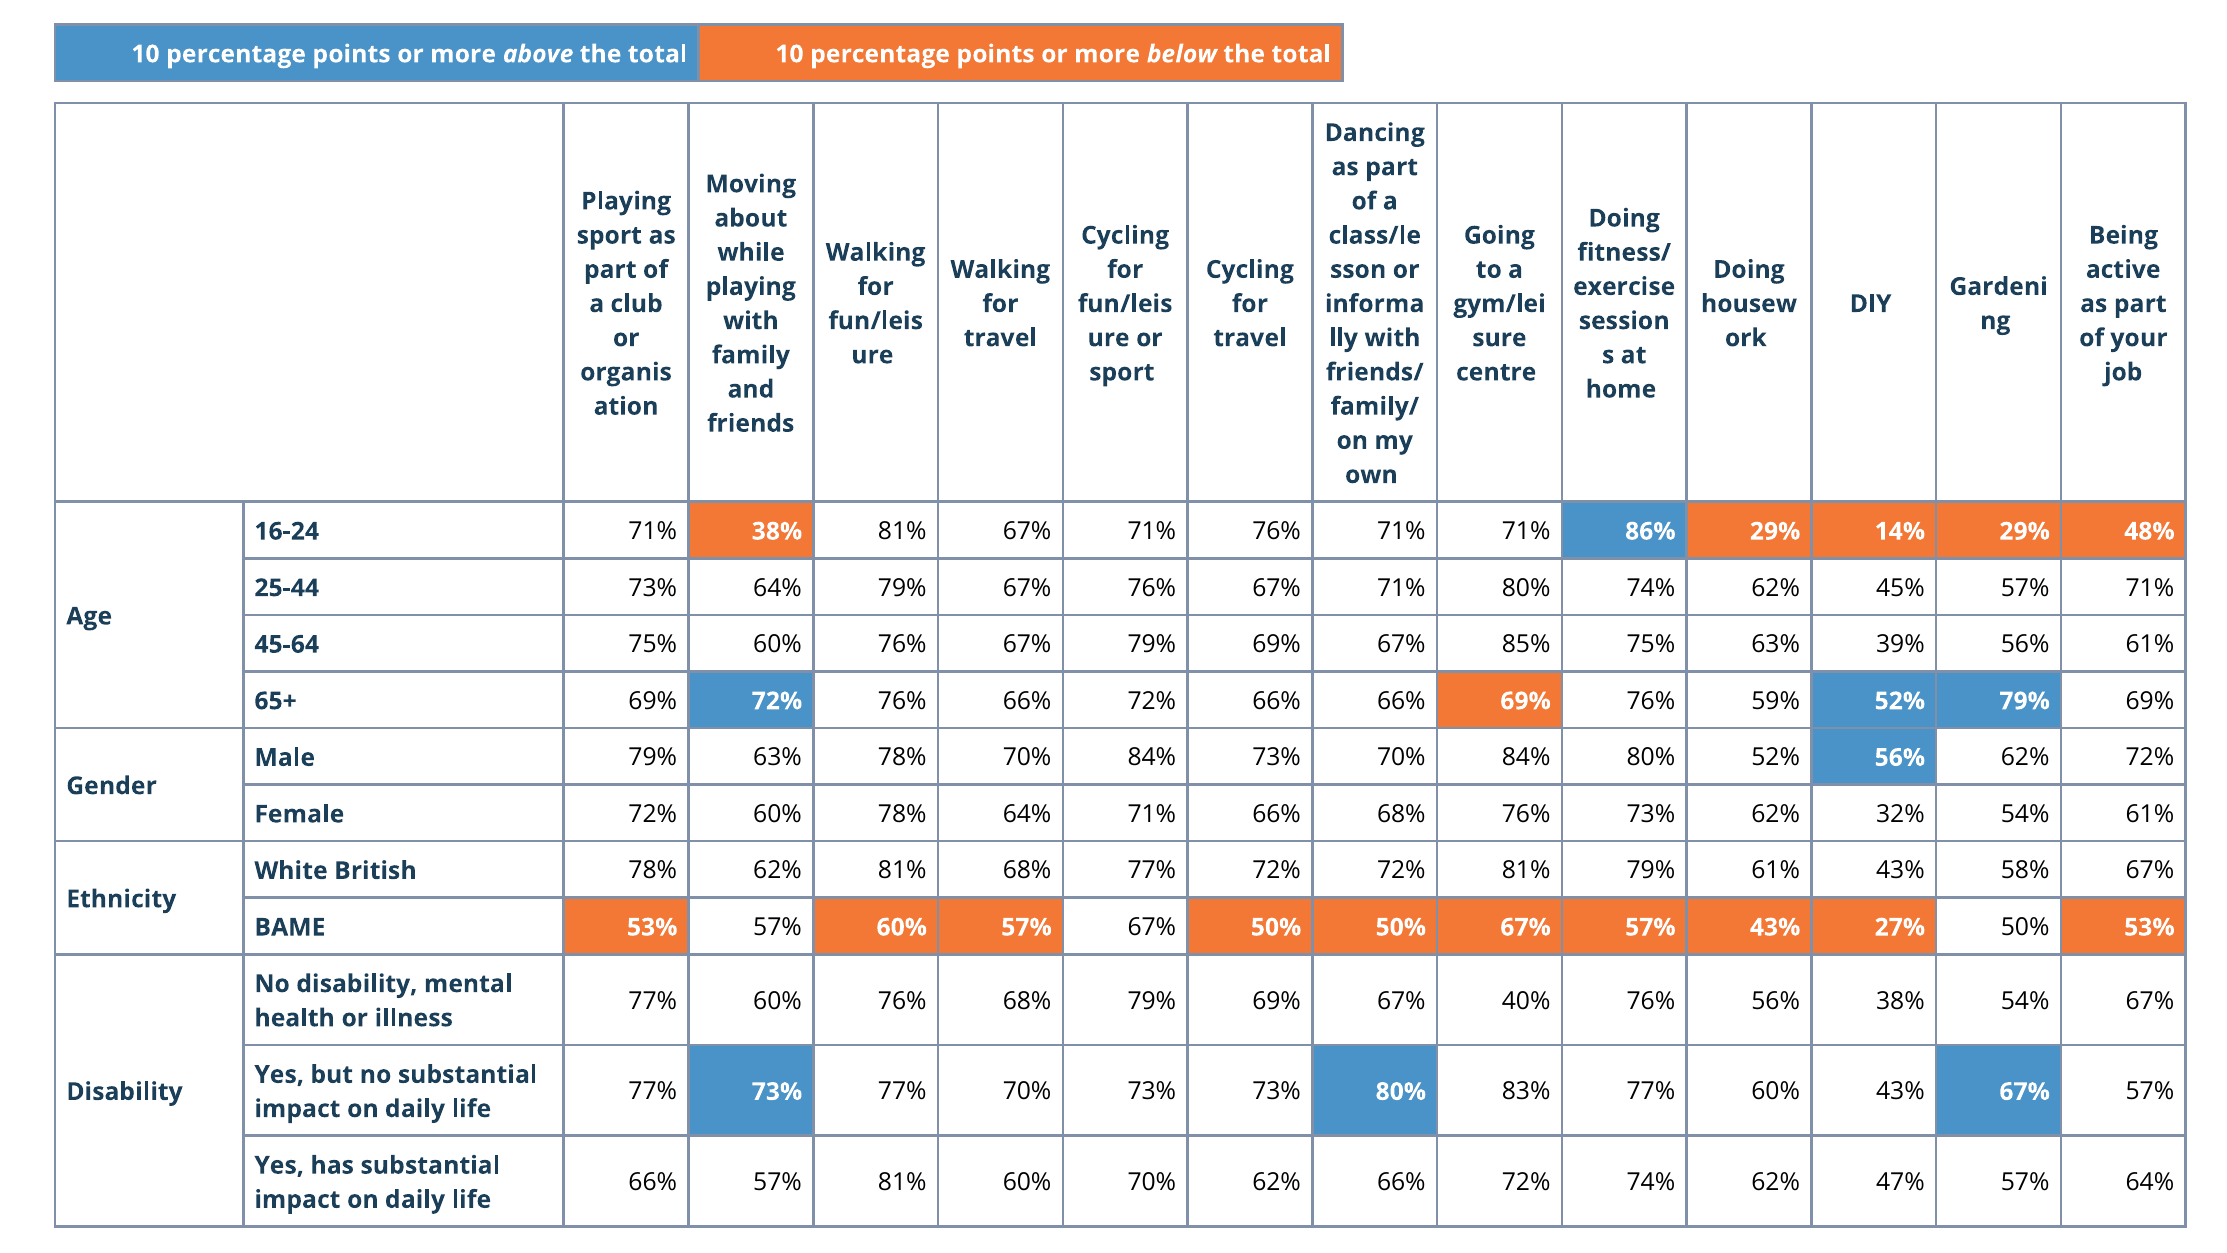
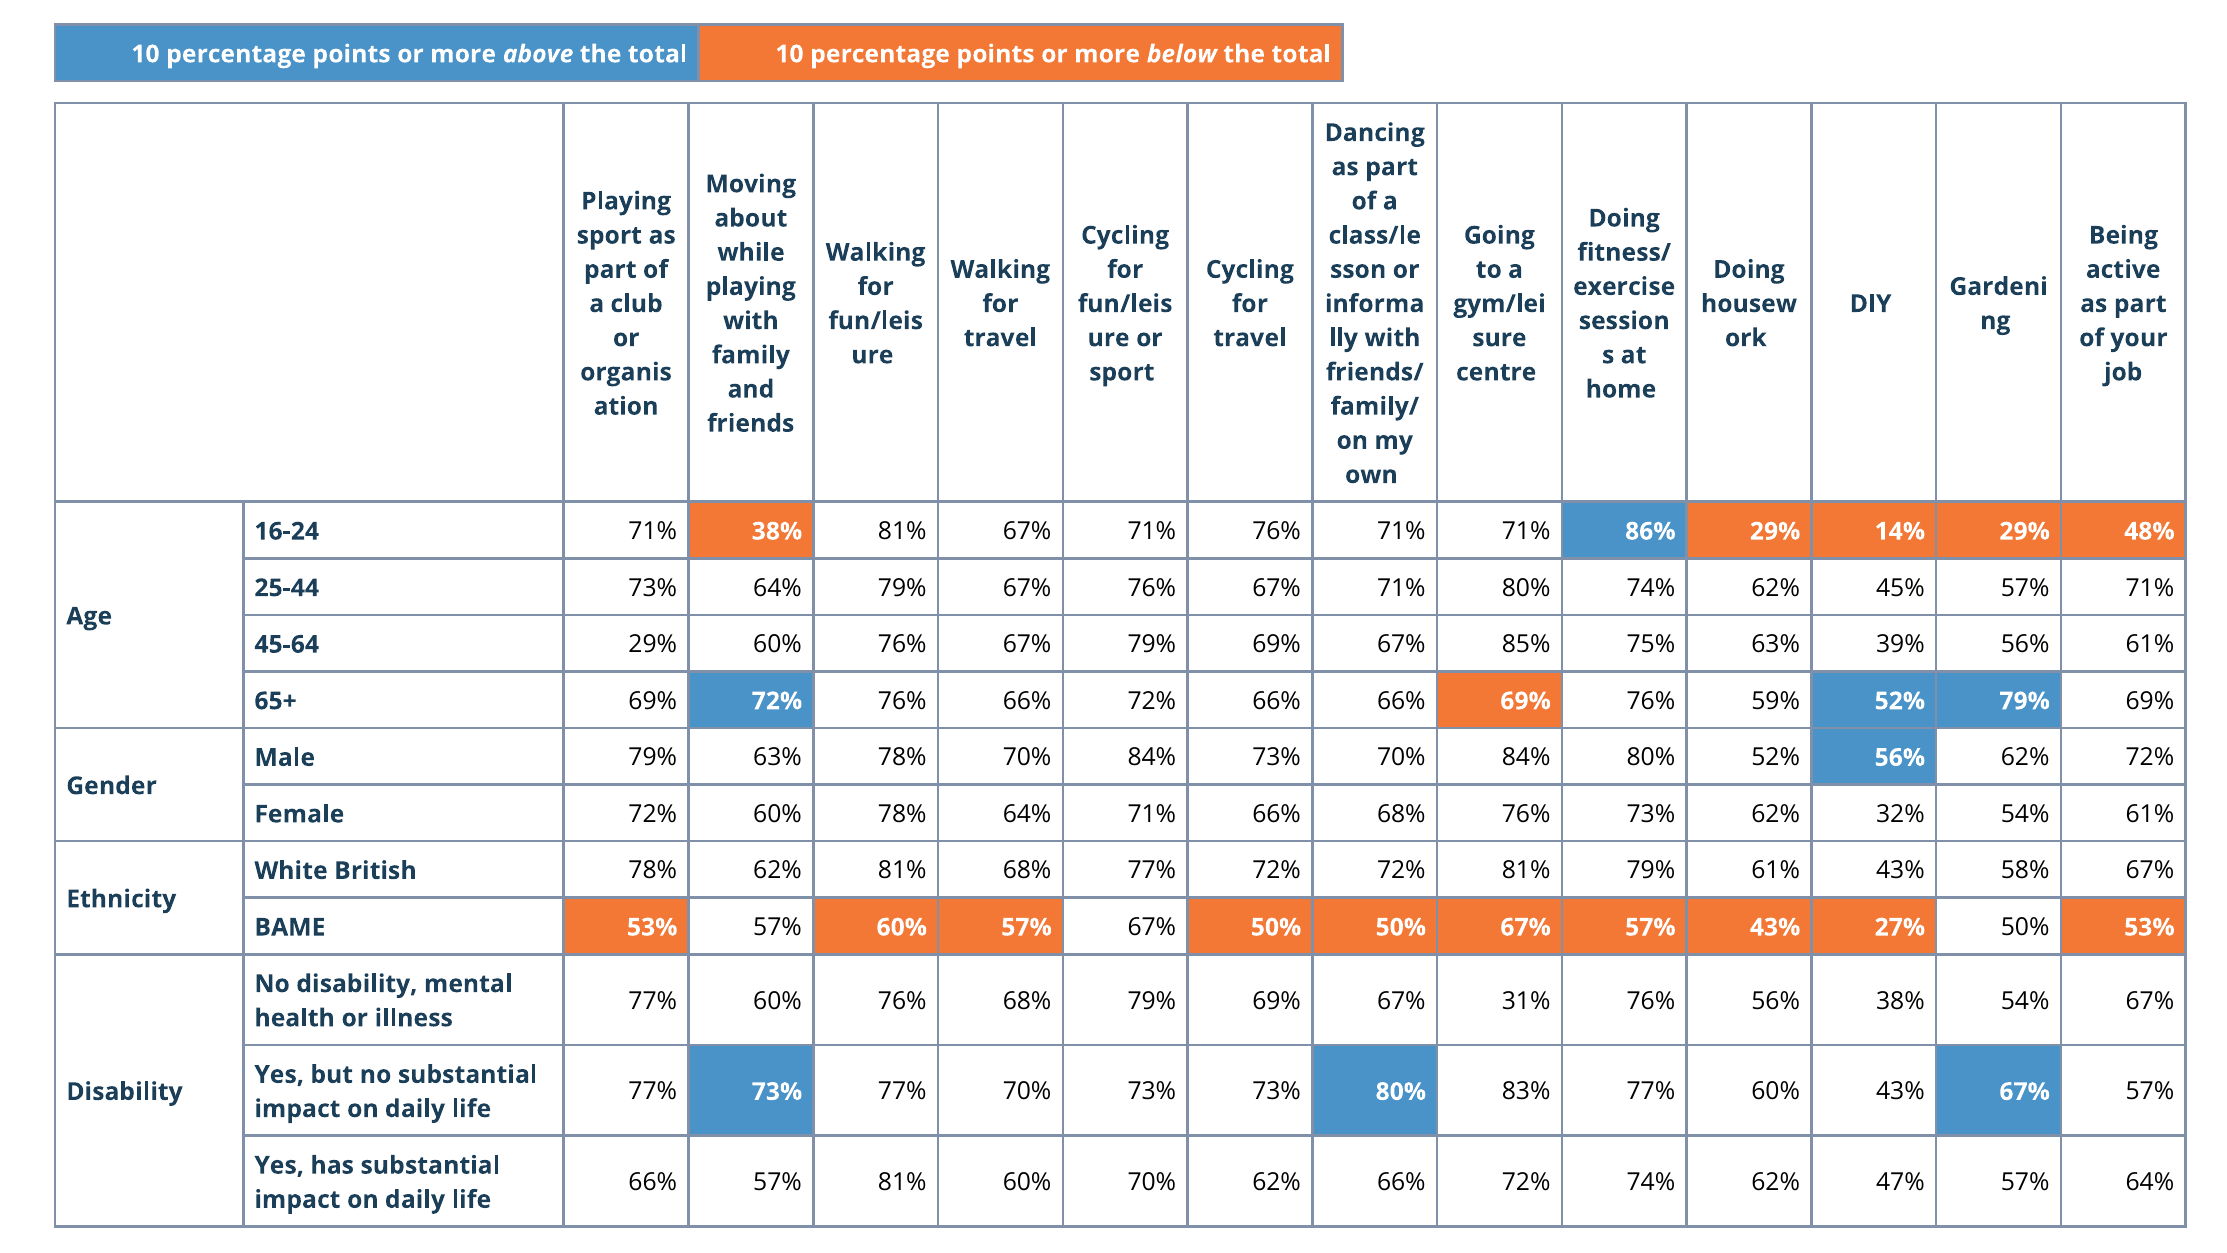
45-64 75%: 75% -> 29%
40%: 40% -> 31%
